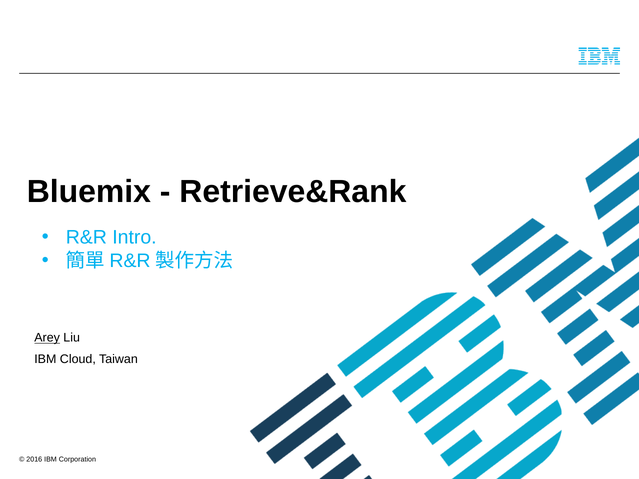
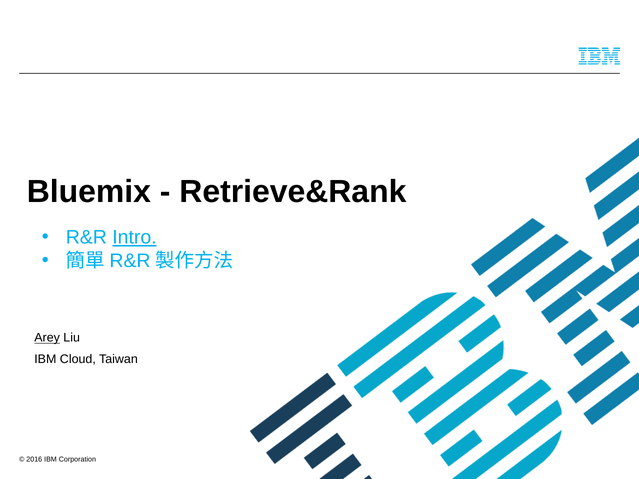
Intro underline: none -> present
